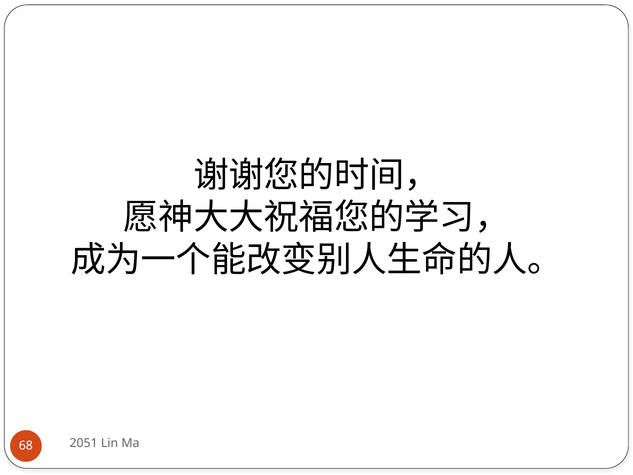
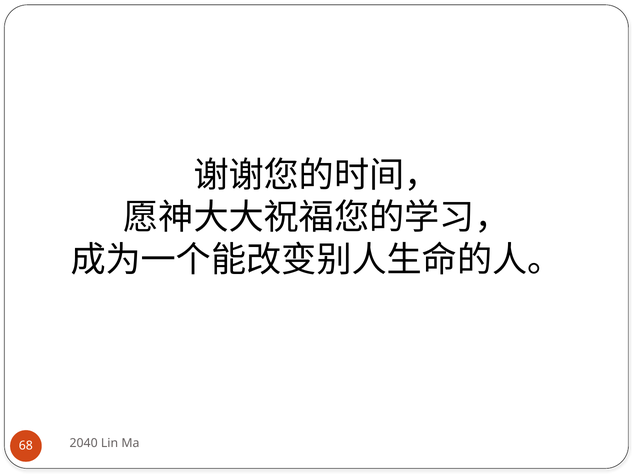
2051: 2051 -> 2040
